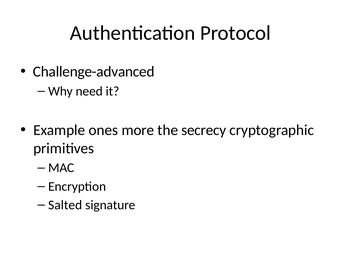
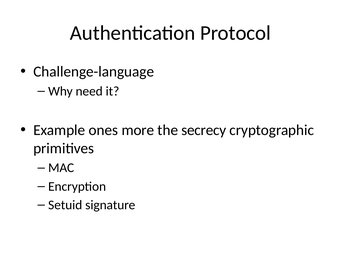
Challenge-advanced: Challenge-advanced -> Challenge-language
Salted: Salted -> Setuid
